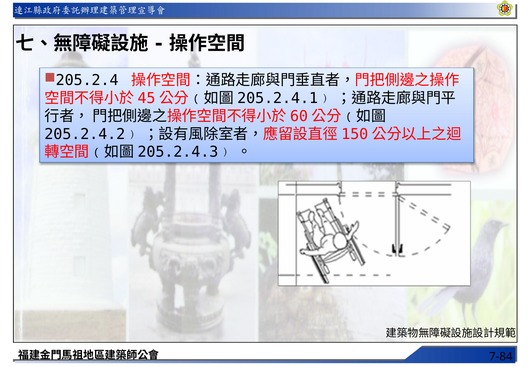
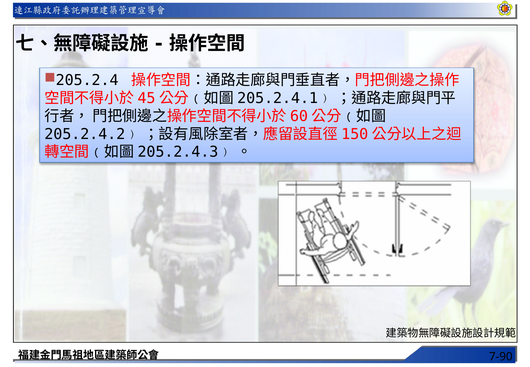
7-84: 7-84 -> 7-90
